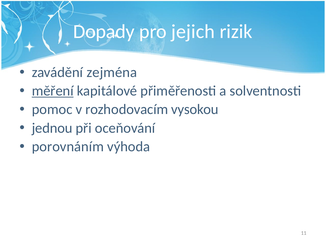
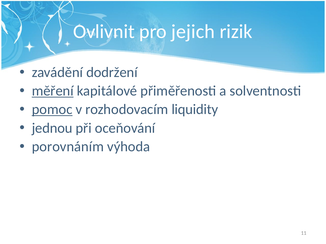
Dopady: Dopady -> Ovlivnit
zejména: zejména -> dodržení
pomoc underline: none -> present
vysokou: vysokou -> liquidity
